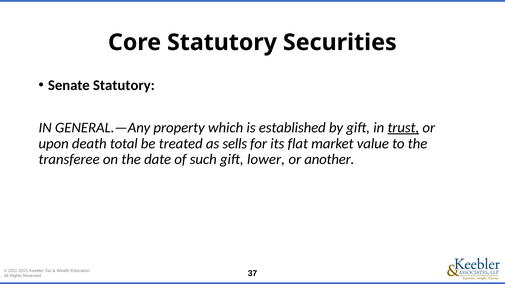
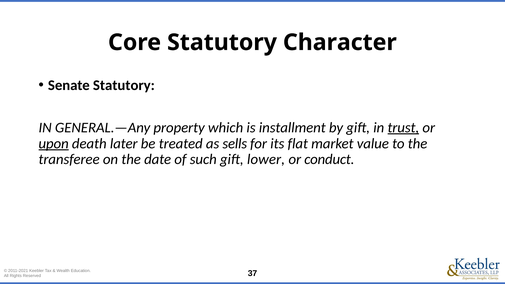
Securities: Securities -> Character
established: established -> installment
upon underline: none -> present
total: total -> later
another: another -> conduct
